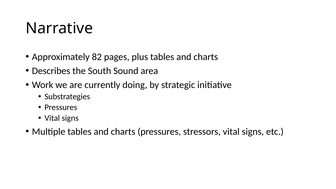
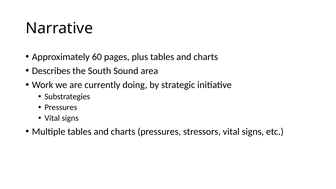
82: 82 -> 60
